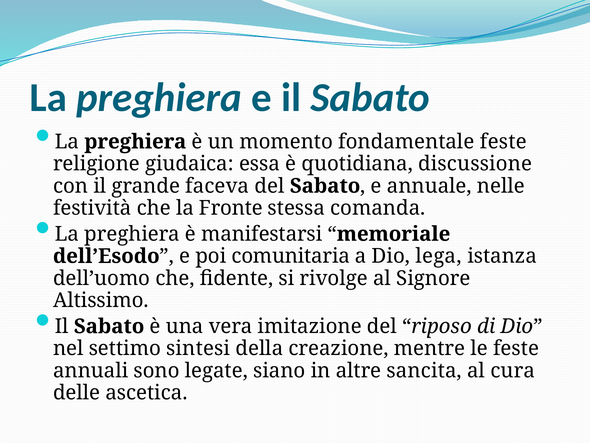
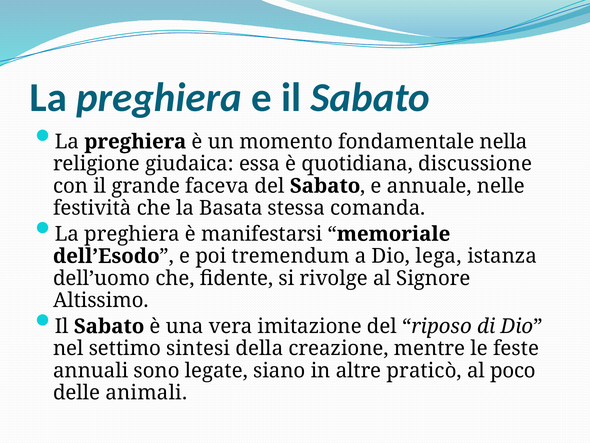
fondamentale feste: feste -> nella
Fronte: Fronte -> Basata
comunitaria: comunitaria -> tremendum
sancita: sancita -> praticò
cura: cura -> poco
ascetica: ascetica -> animali
